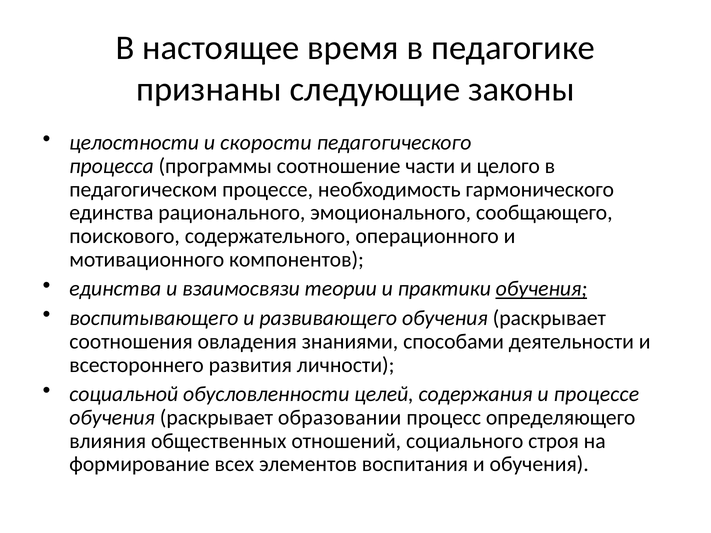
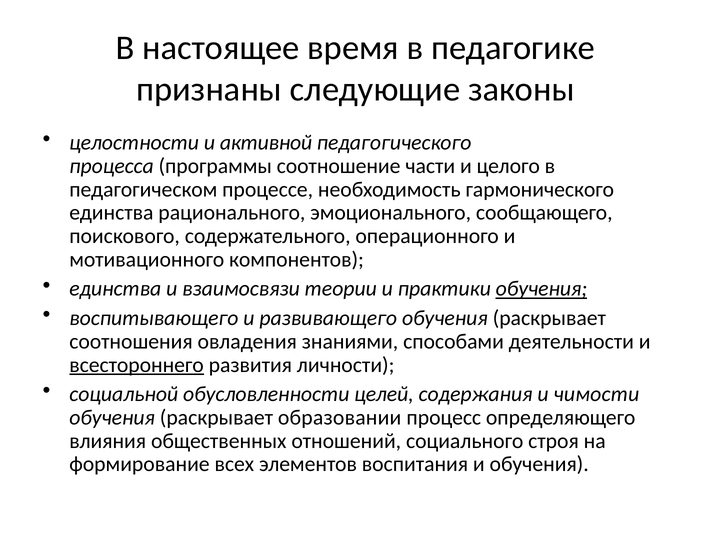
скорости: скорости -> активной
всестороннего underline: none -> present
и процессе: процессе -> чимости
